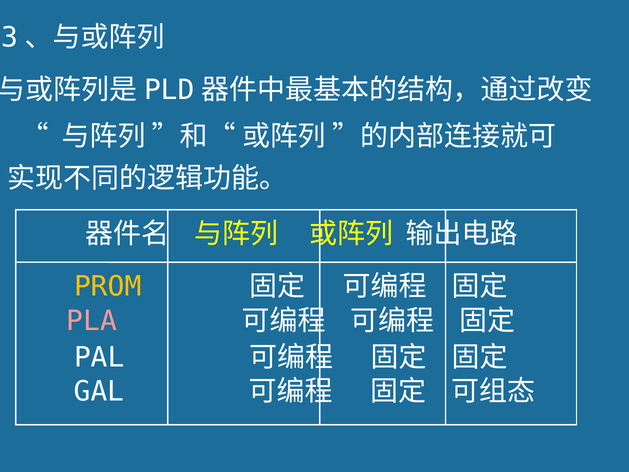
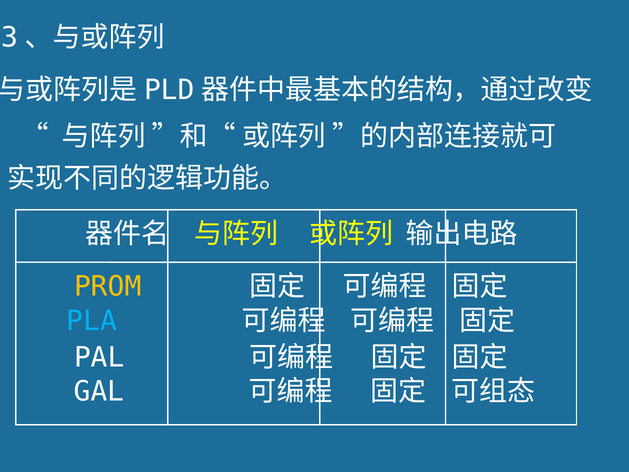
PLA colour: pink -> light blue
